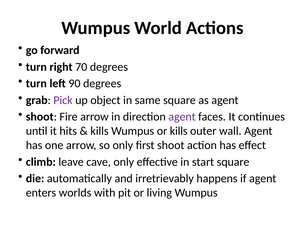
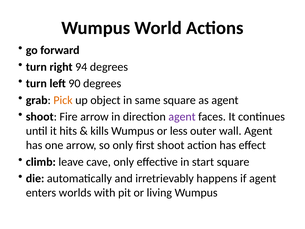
70: 70 -> 94
Pick colour: purple -> orange
or kills: kills -> less
